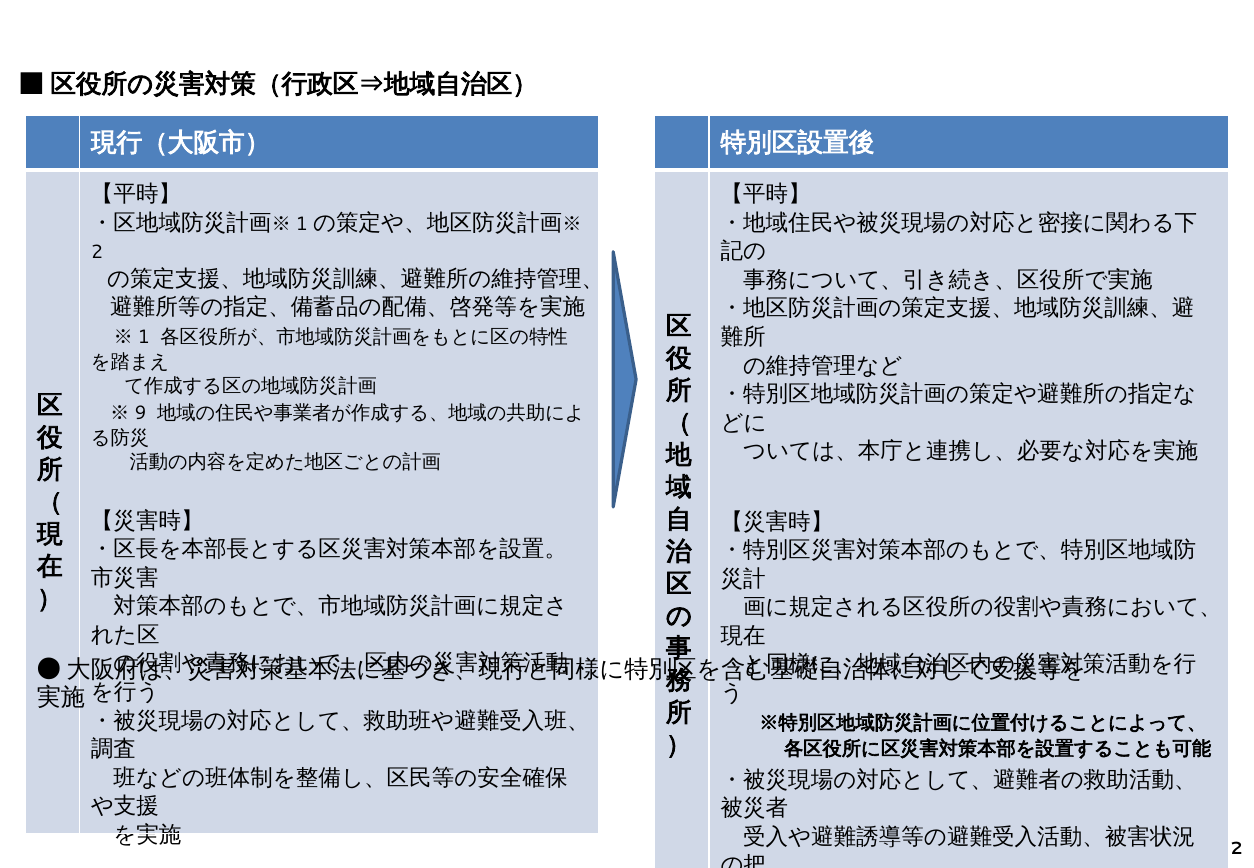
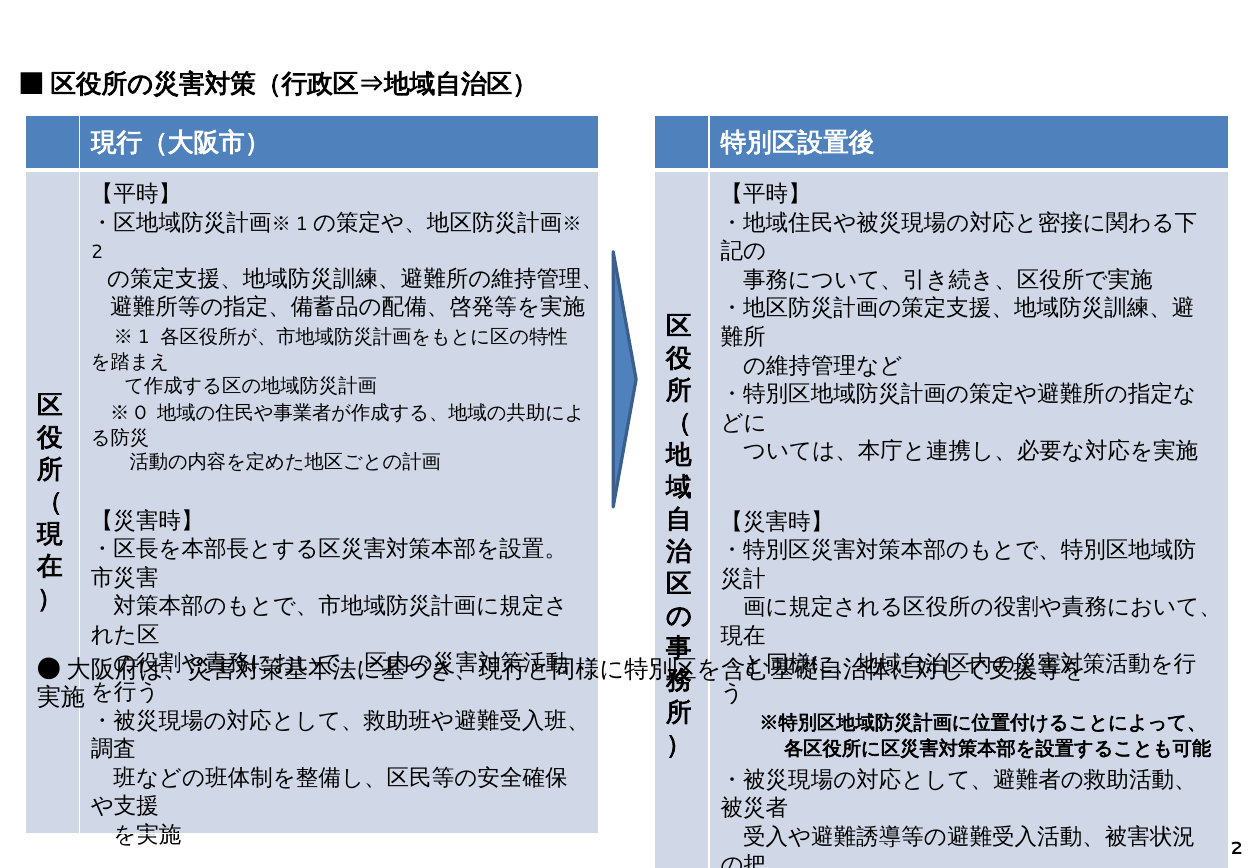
9: 9 -> 0
